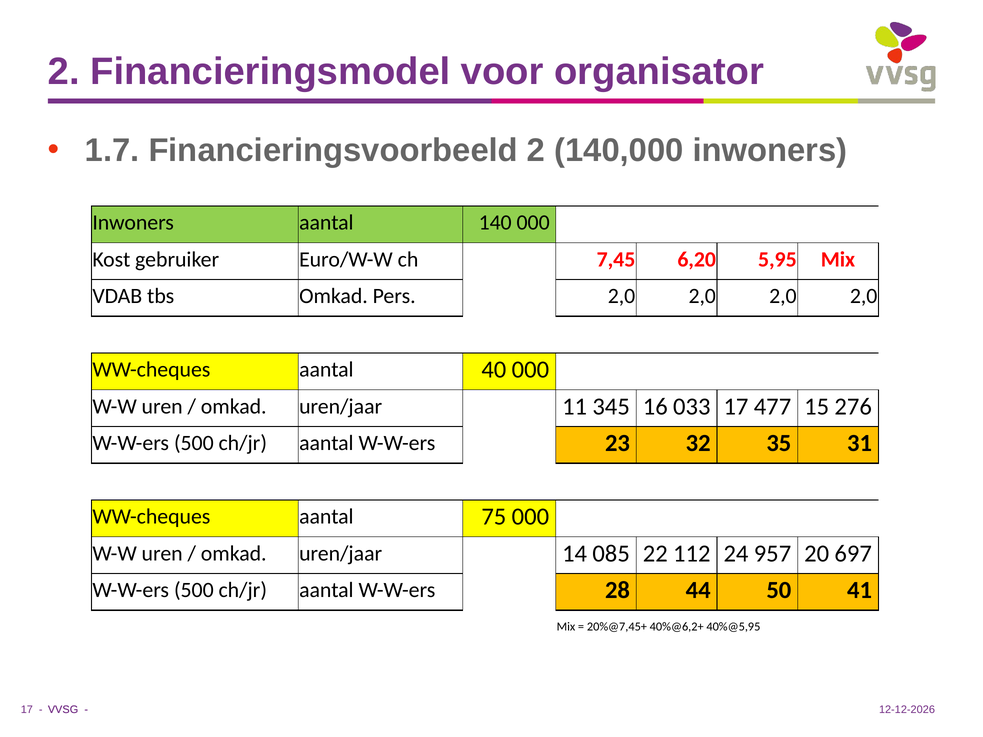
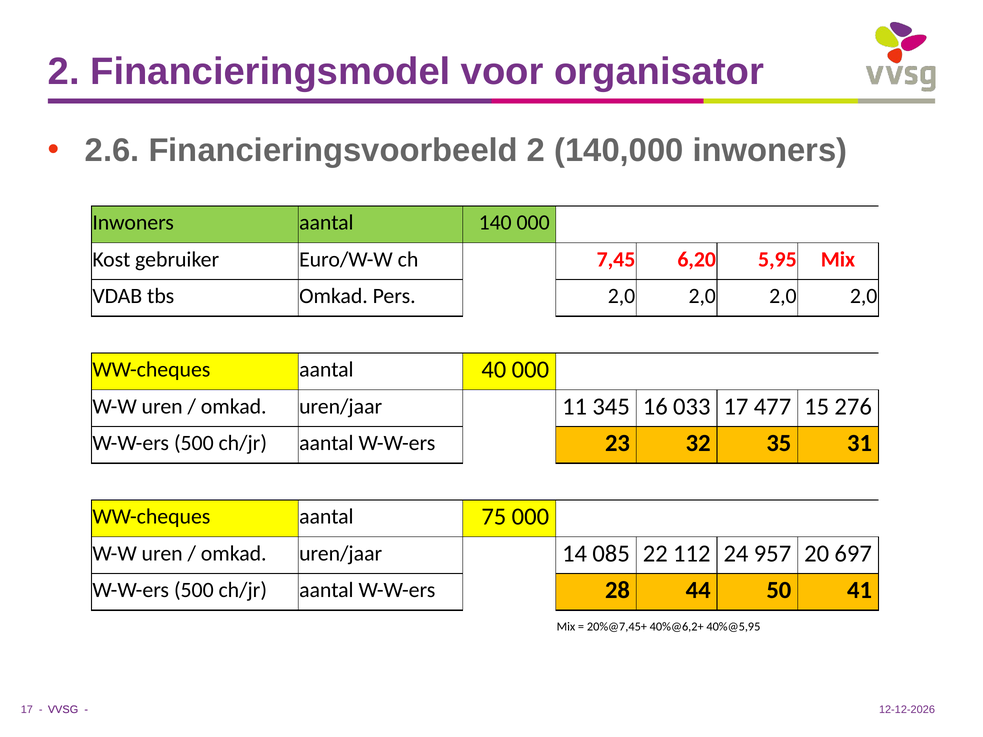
1.7: 1.7 -> 2.6
